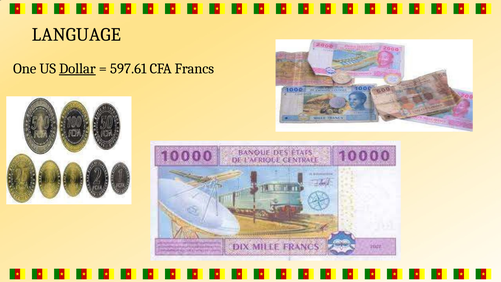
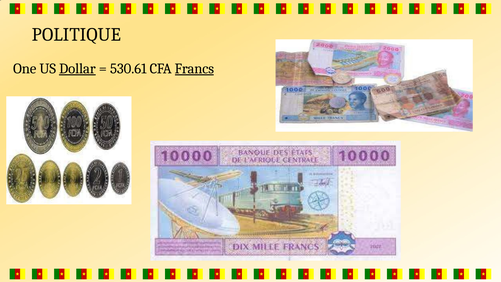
LANGUAGE: LANGUAGE -> POLITIQUE
597.61: 597.61 -> 530.61
Francs underline: none -> present
